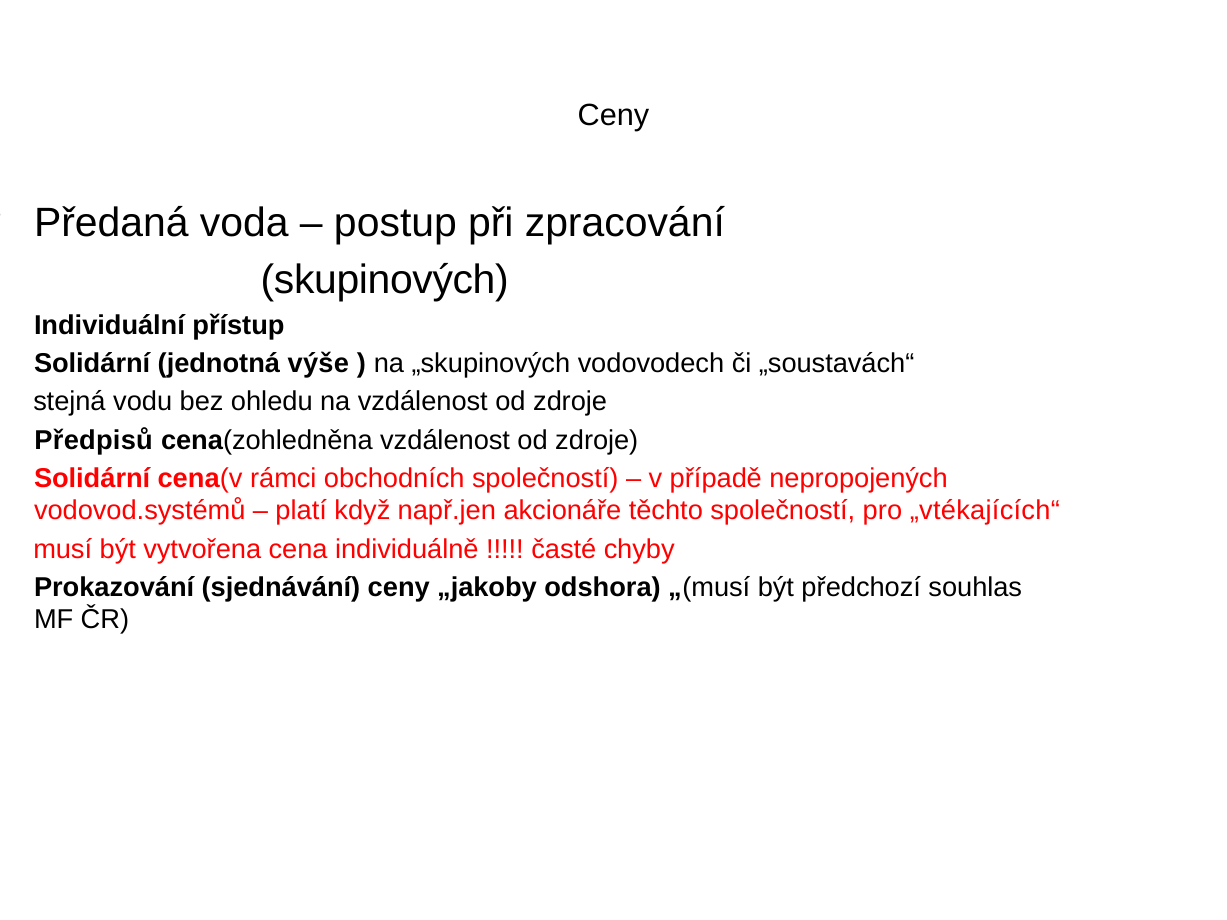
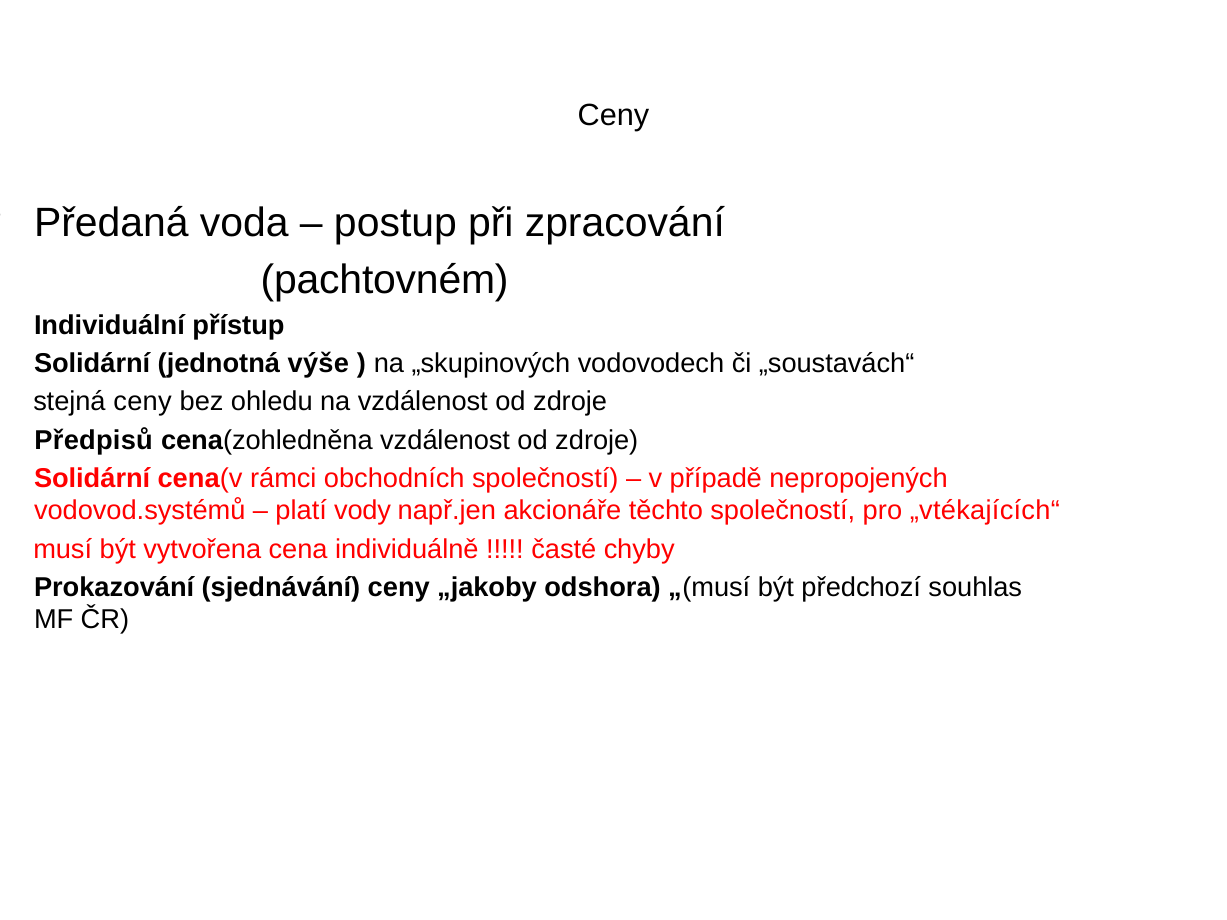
skupinových: skupinových -> pachtovném
stejná vodu: vodu -> ceny
když: když -> vody
